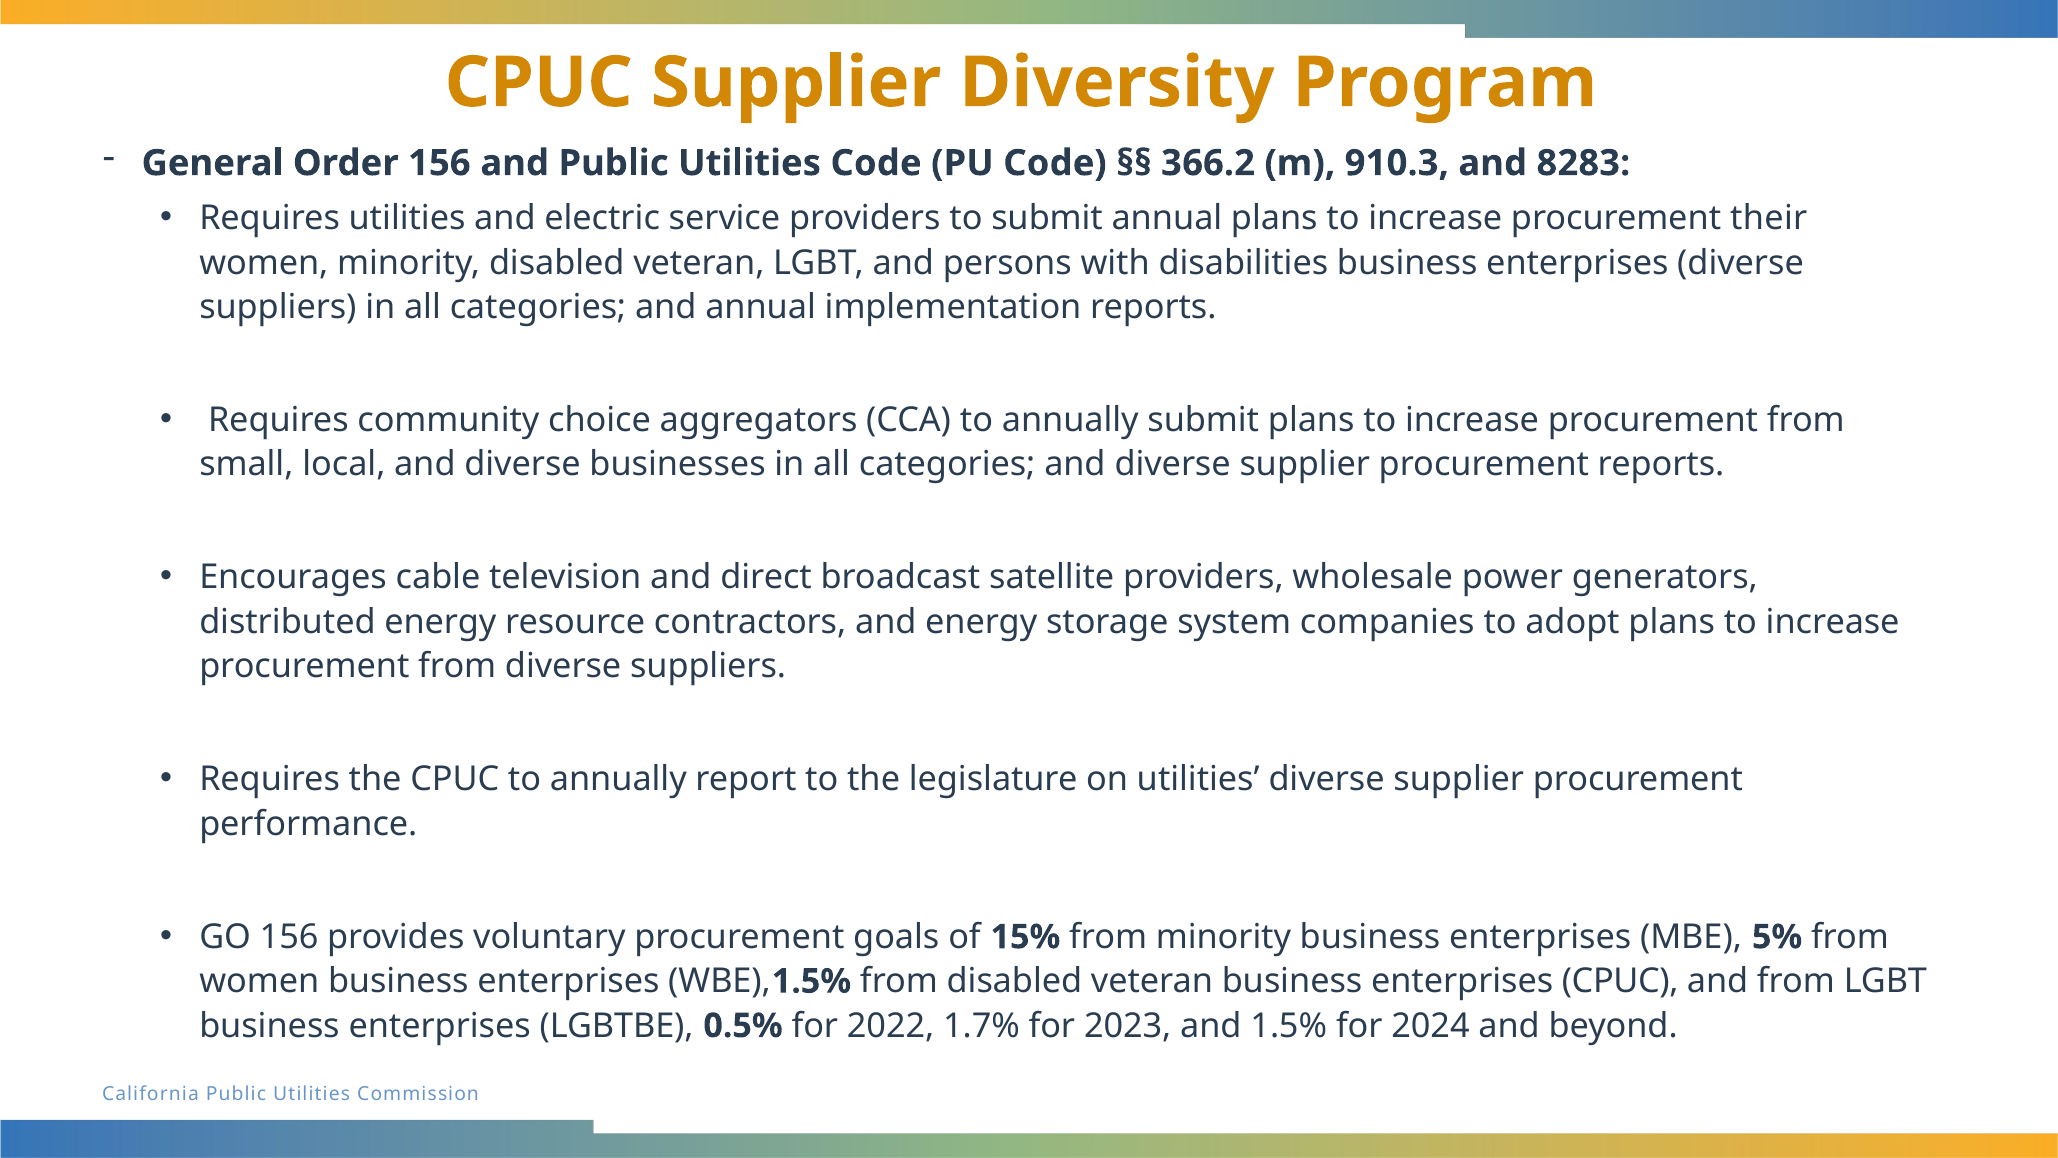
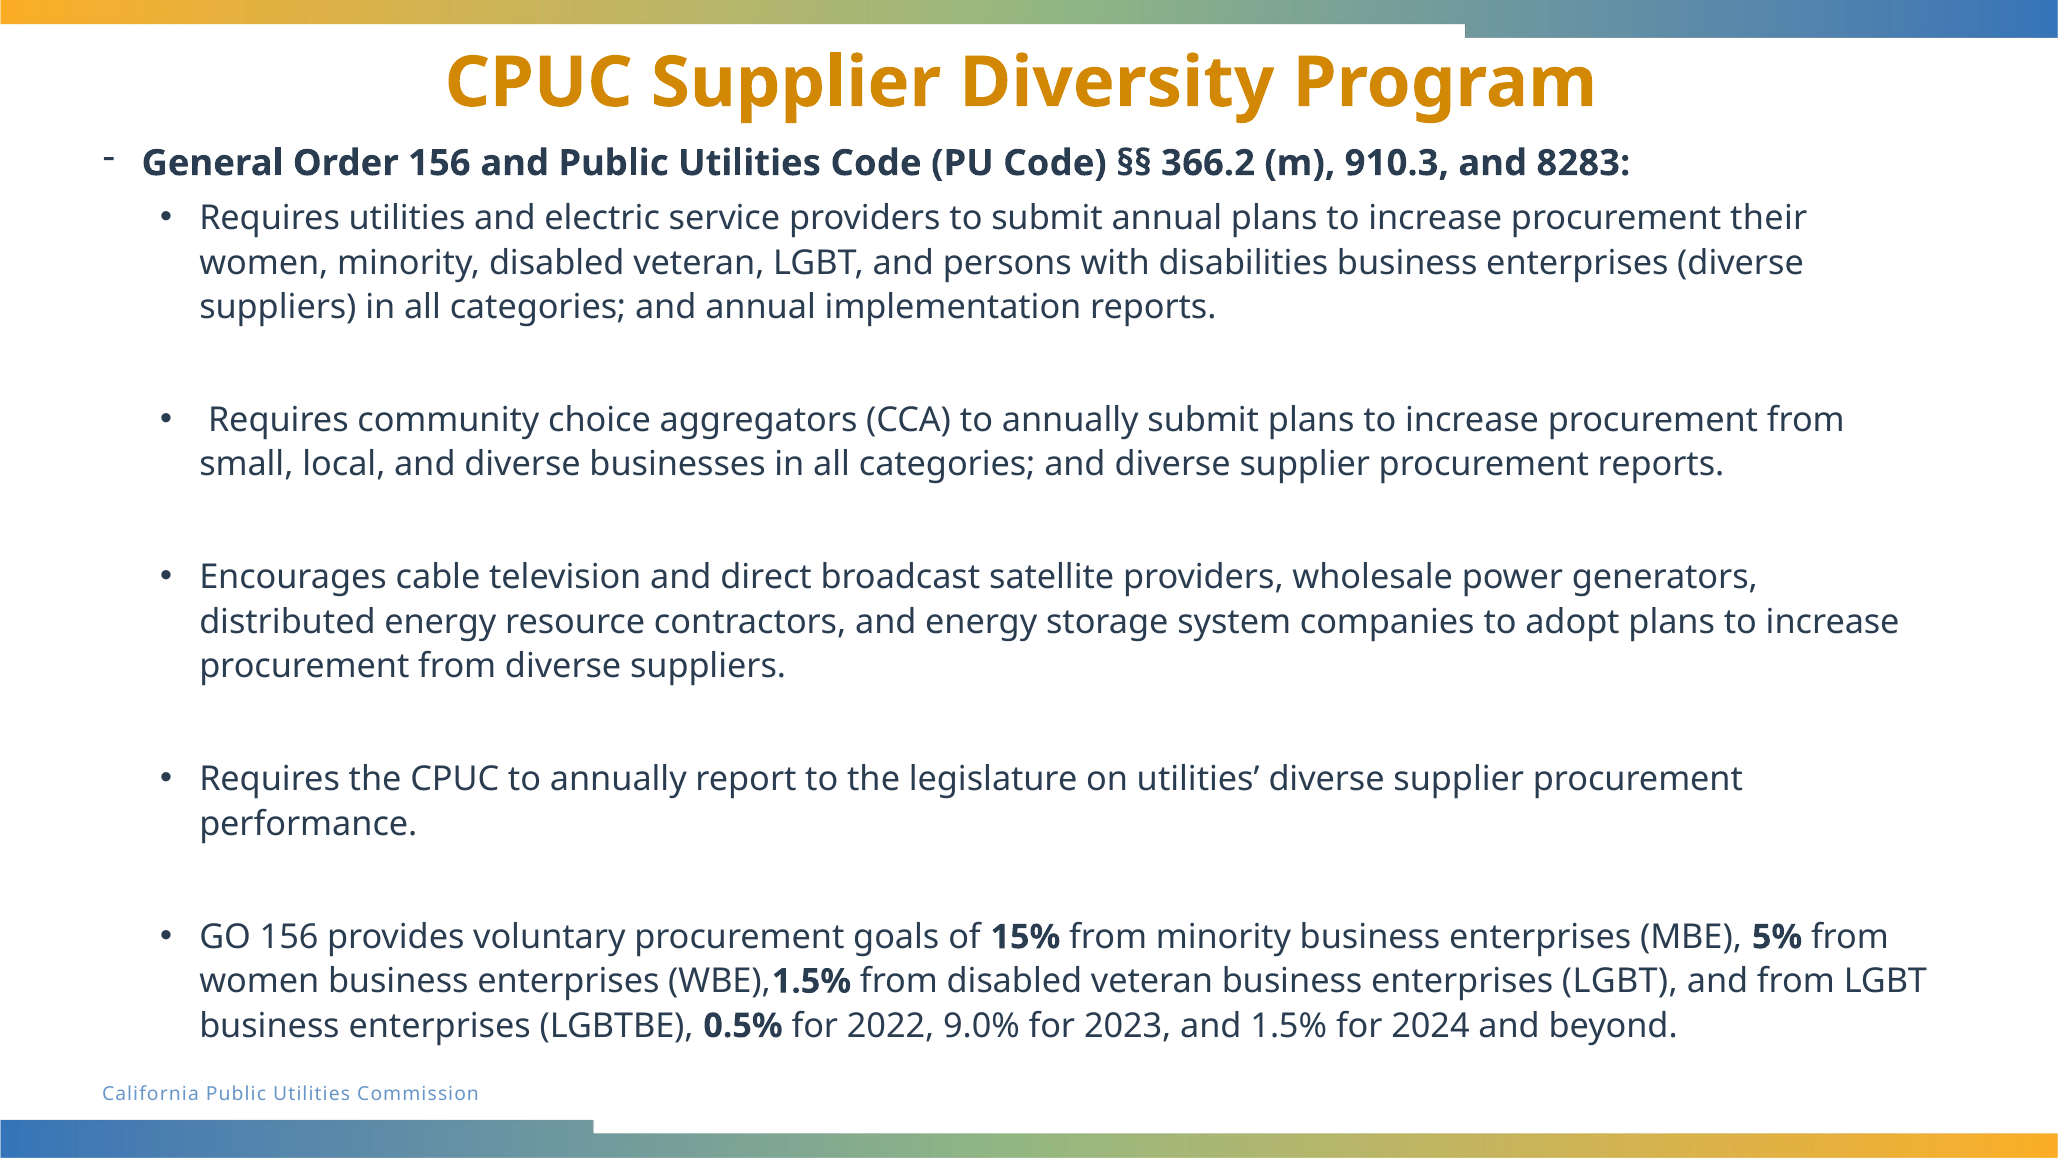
enterprises CPUC: CPUC -> LGBT
1.7%: 1.7% -> 9.0%
